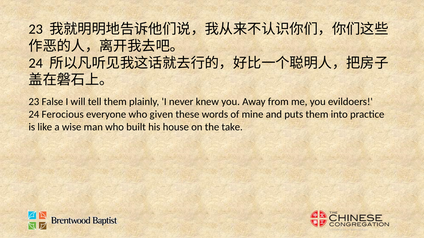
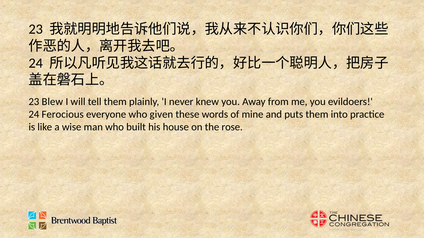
False: False -> Blew
take: take -> rose
